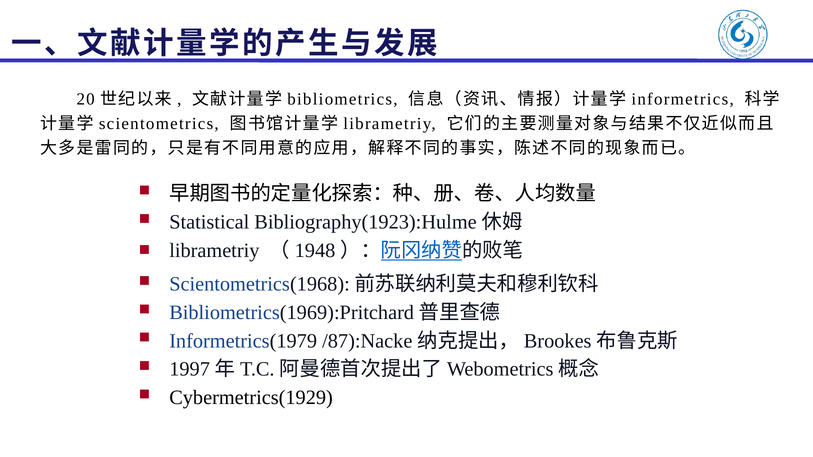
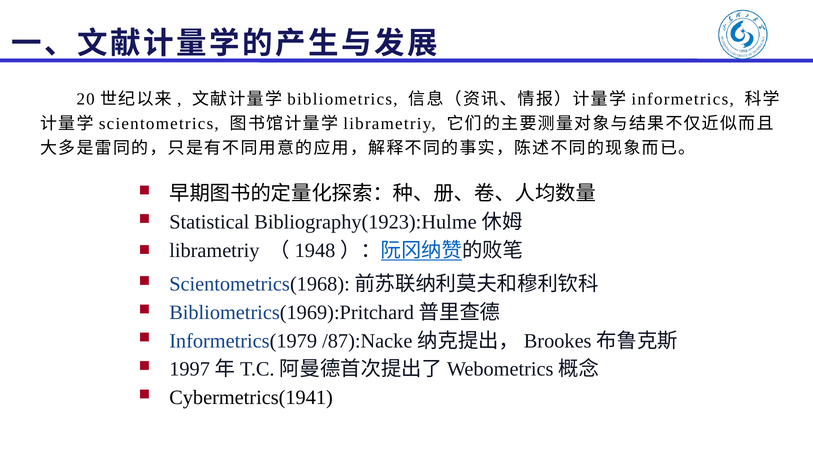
Cybermetrics(1929: Cybermetrics(1929 -> Cybermetrics(1941
